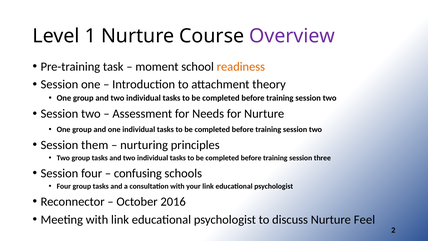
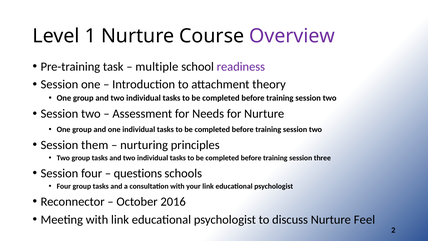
moment: moment -> multiple
readiness colour: orange -> purple
confusing: confusing -> questions
